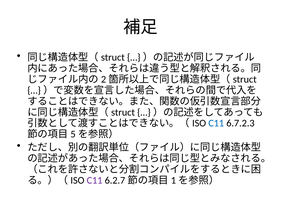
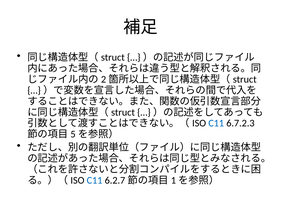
C11 at (95, 180) colour: purple -> blue
